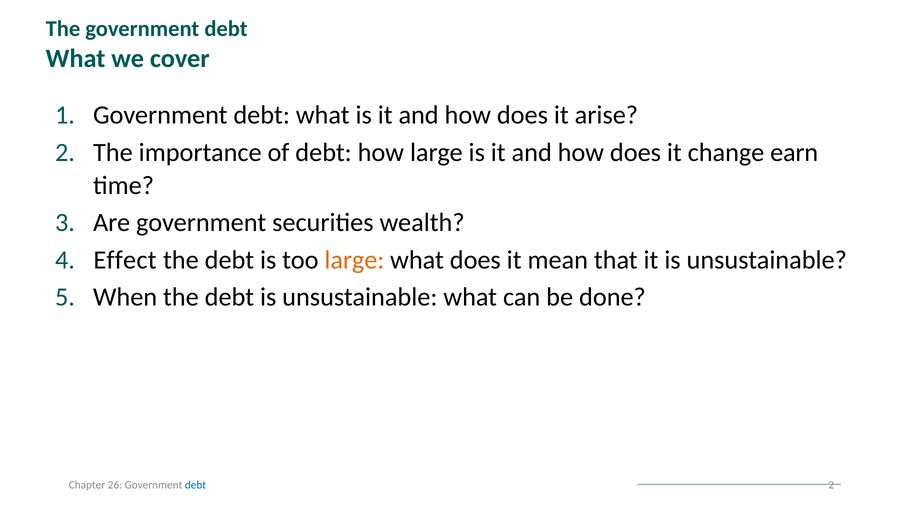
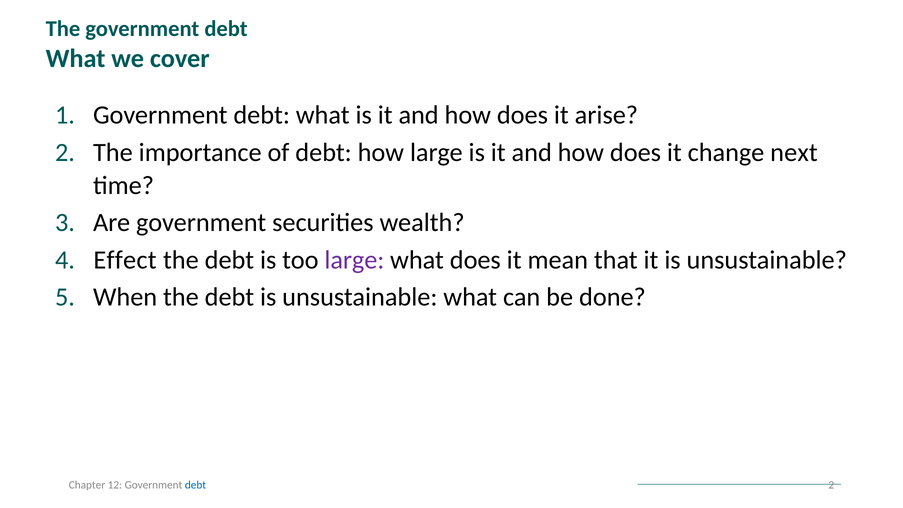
earn: earn -> next
large at (354, 260) colour: orange -> purple
26: 26 -> 12
